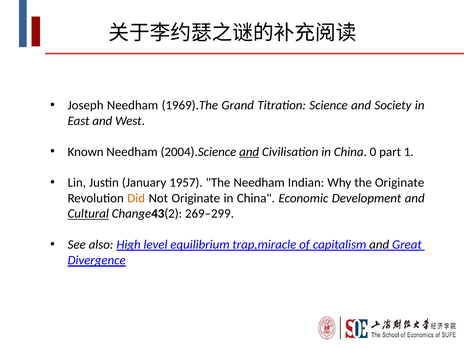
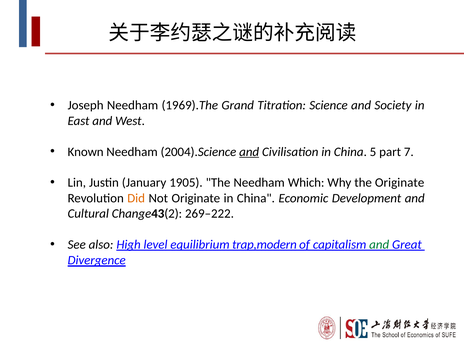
0: 0 -> 5
1: 1 -> 7
1957: 1957 -> 1905
Indian: Indian -> Which
Cultural underline: present -> none
269–299: 269–299 -> 269–222
trap,miracle: trap,miracle -> trap,modern
and at (379, 245) colour: black -> green
